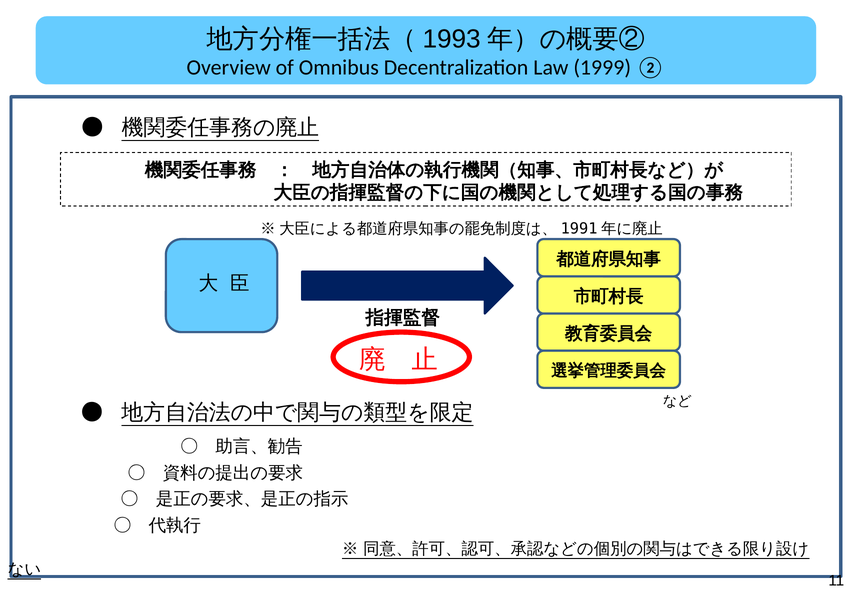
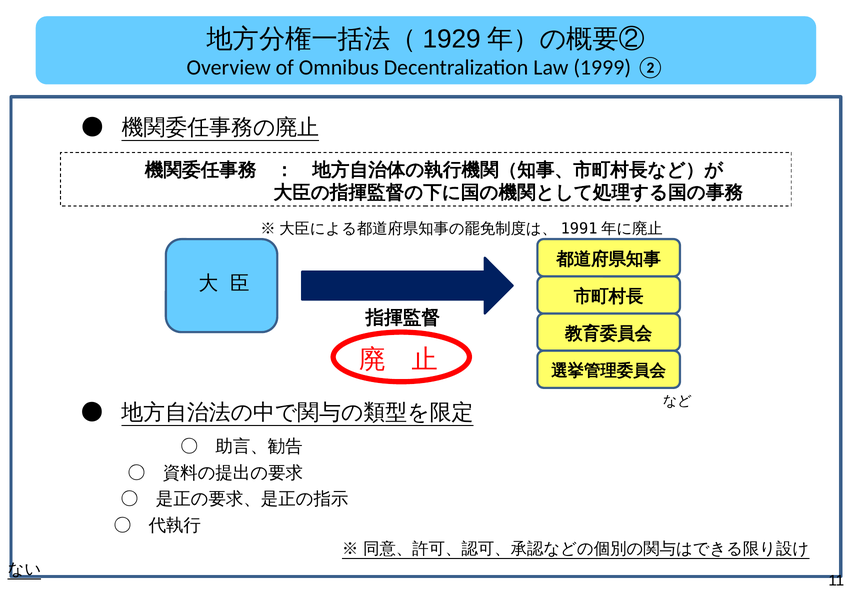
1993: 1993 -> 1929
